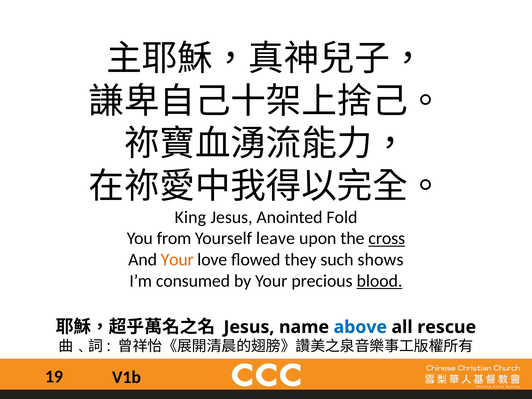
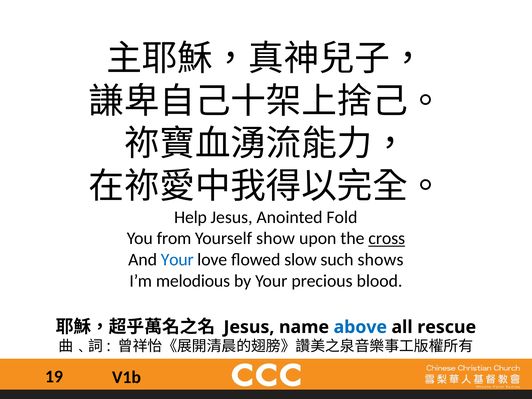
King: King -> Help
leave: leave -> show
Your at (177, 260) colour: orange -> blue
they: they -> slow
consumed: consumed -> melodious
blood underline: present -> none
